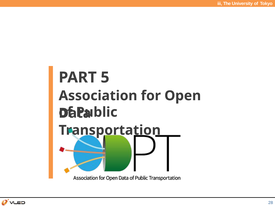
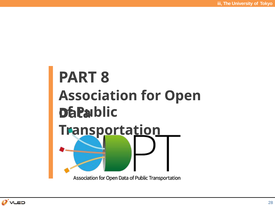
5: 5 -> 8
